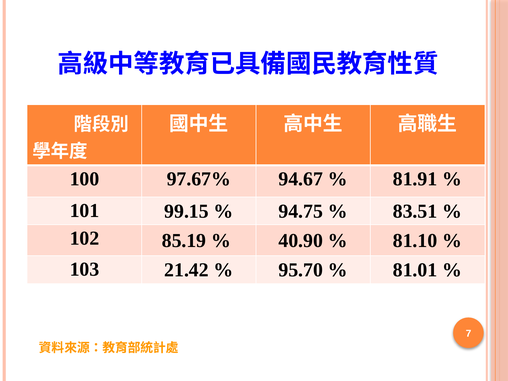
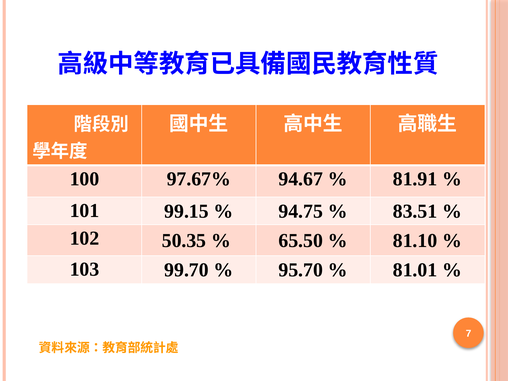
85.19: 85.19 -> 50.35
40.90: 40.90 -> 65.50
21.42: 21.42 -> 99.70
